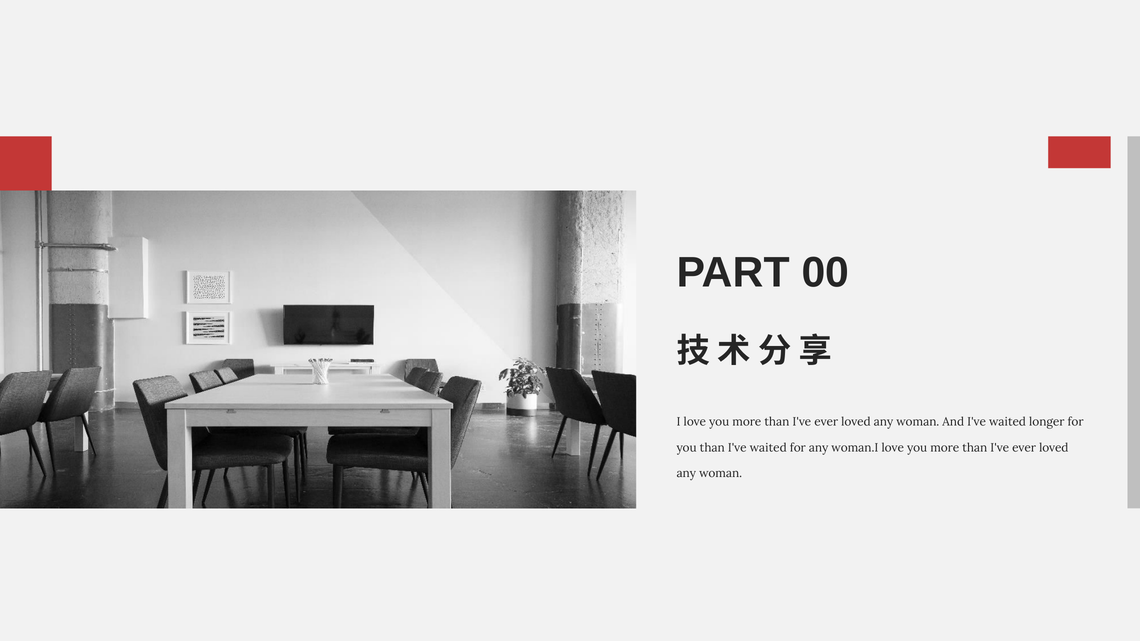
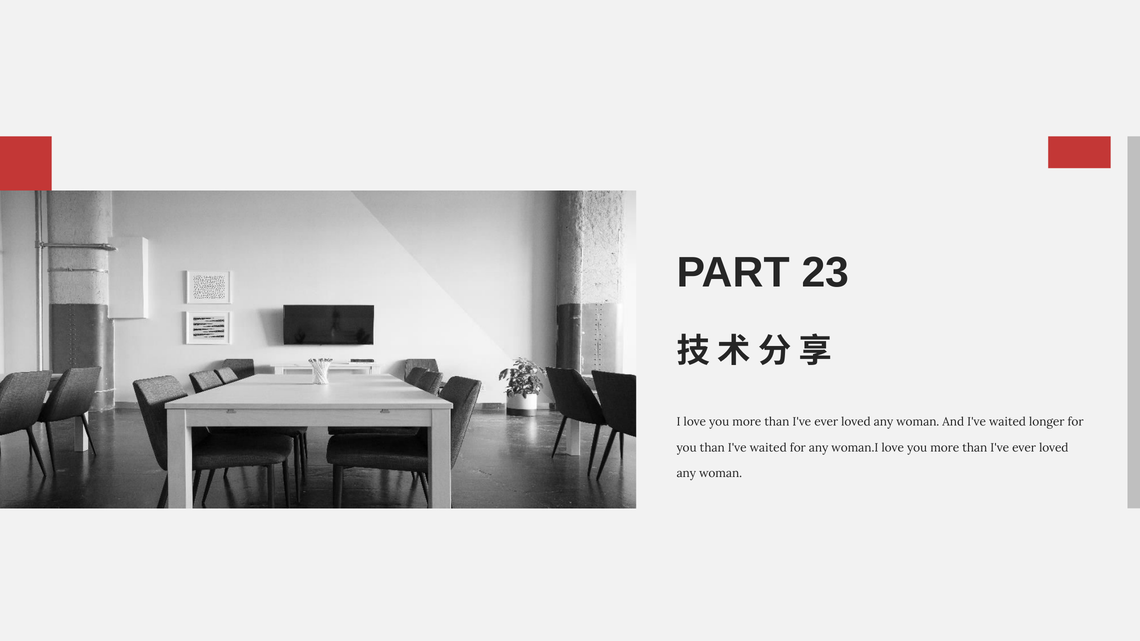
00: 00 -> 23
